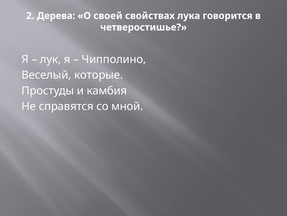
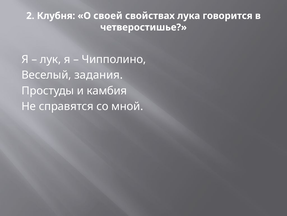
Дерева: Дерева -> Клубня
которые: которые -> задания
